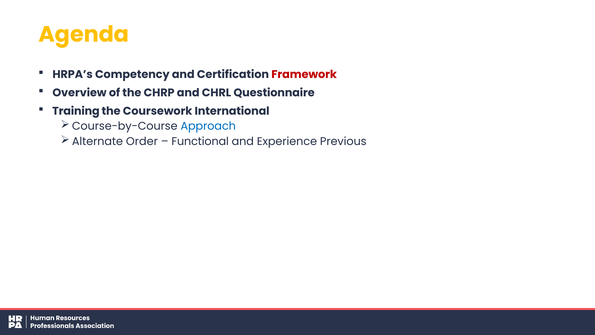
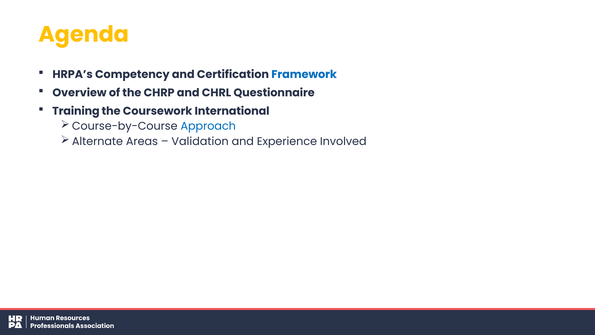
Framework colour: red -> blue
Order: Order -> Areas
Functional: Functional -> Validation
Previous: Previous -> Involved
